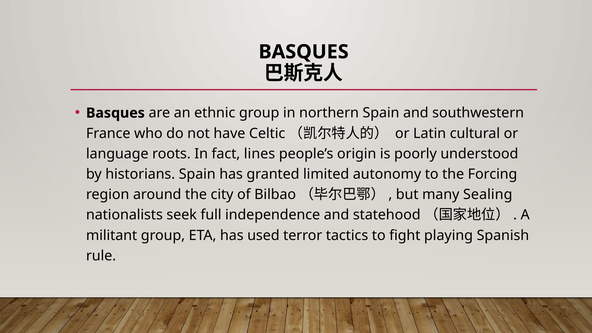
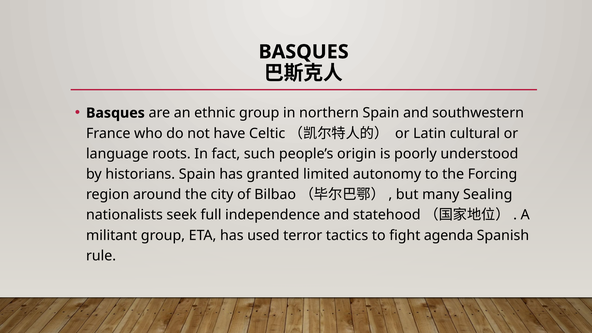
lines: lines -> such
playing: playing -> agenda
